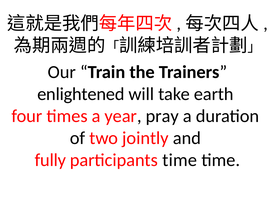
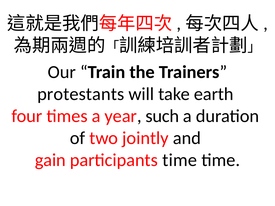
enlightened: enlightened -> protestants
pray: pray -> such
fully: fully -> gain
